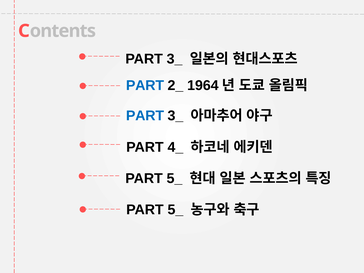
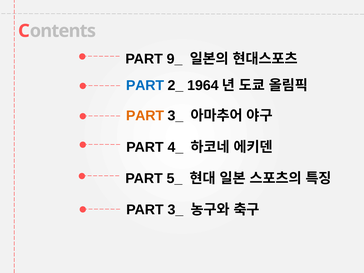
3_ at (175, 59): 3_ -> 9_
PART at (145, 116) colour: blue -> orange
5_ at (175, 210): 5_ -> 3_
